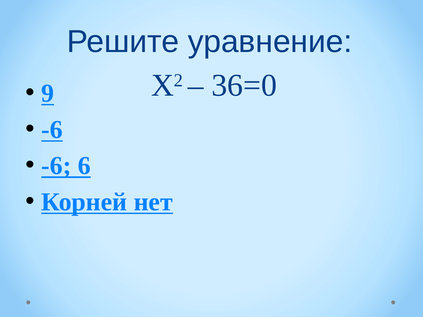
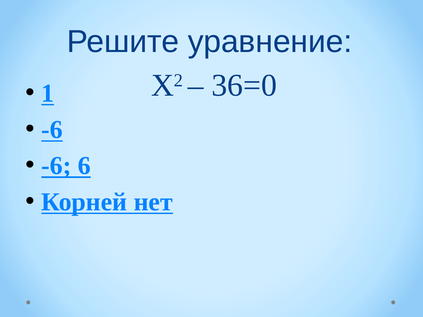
9: 9 -> 1
